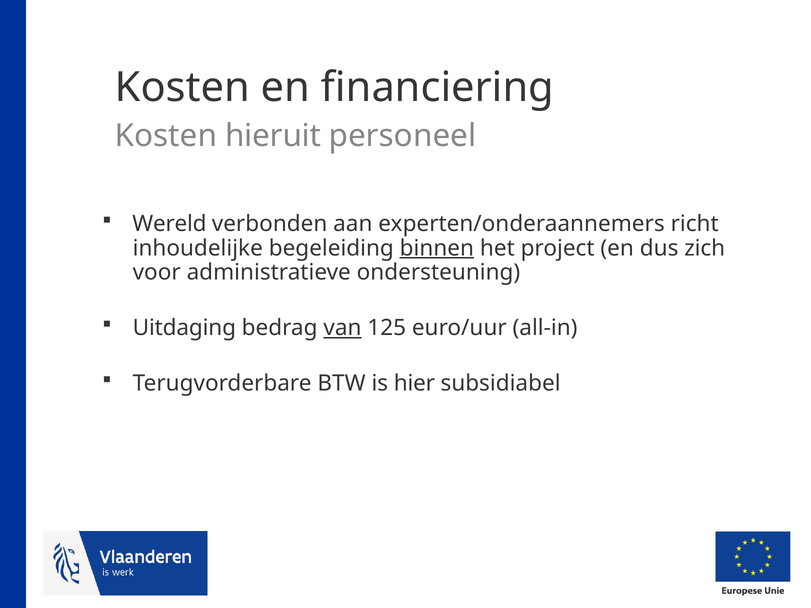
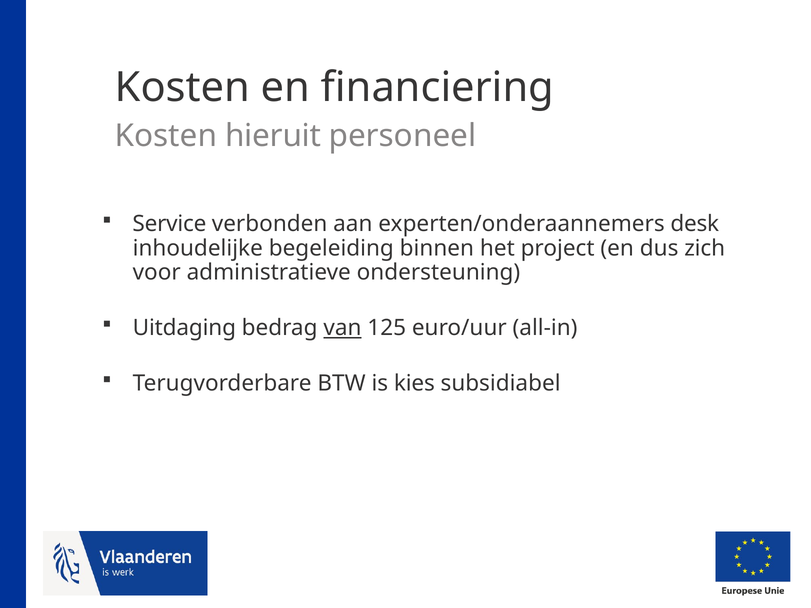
Wereld: Wereld -> Service
richt: richt -> desk
binnen underline: present -> none
hier: hier -> kies
